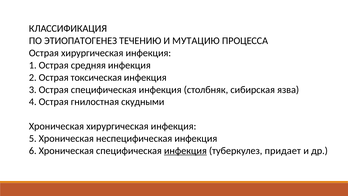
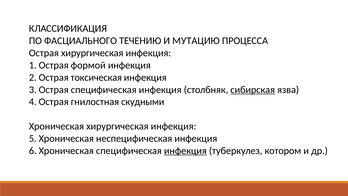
ЭТИОПАТОГЕНЕЗ: ЭТИОПАТОГЕНЕЗ -> ФАСЦИАЛЬНОГО
средняя: средняя -> формой
сибирская underline: none -> present
придает: придает -> котором
